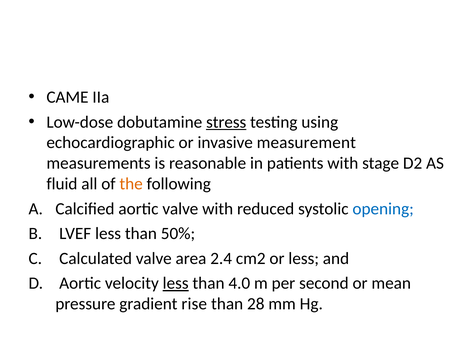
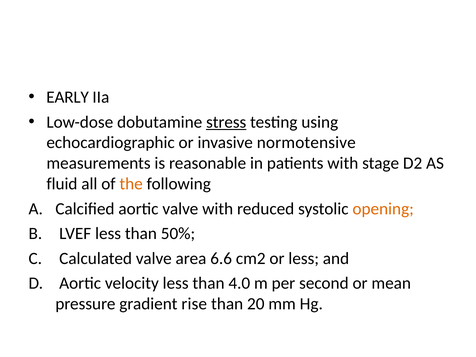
CAME: CAME -> EARLY
measurement: measurement -> normotensive
opening colour: blue -> orange
2.4: 2.4 -> 6.6
less at (176, 283) underline: present -> none
28: 28 -> 20
